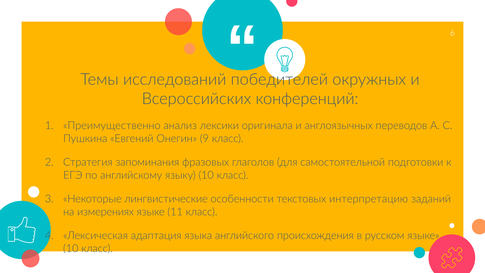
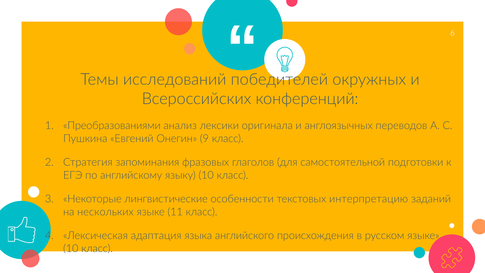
Преимущественно: Преимущественно -> Преобразованиями
измерениях: измерениях -> нескольких
